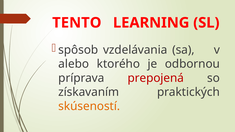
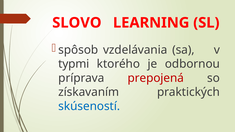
TENTO: TENTO -> SLOVO
alebo: alebo -> typmi
skúseností colour: orange -> blue
